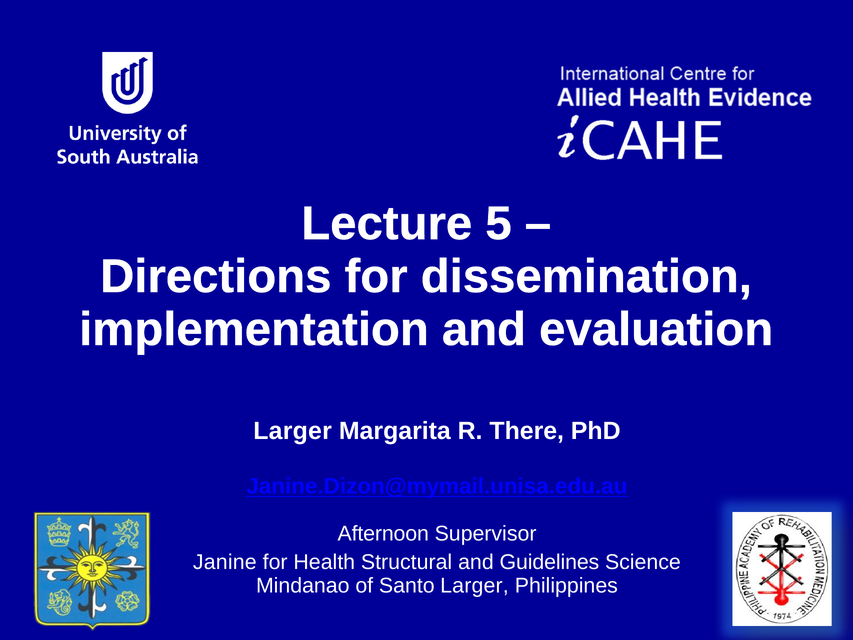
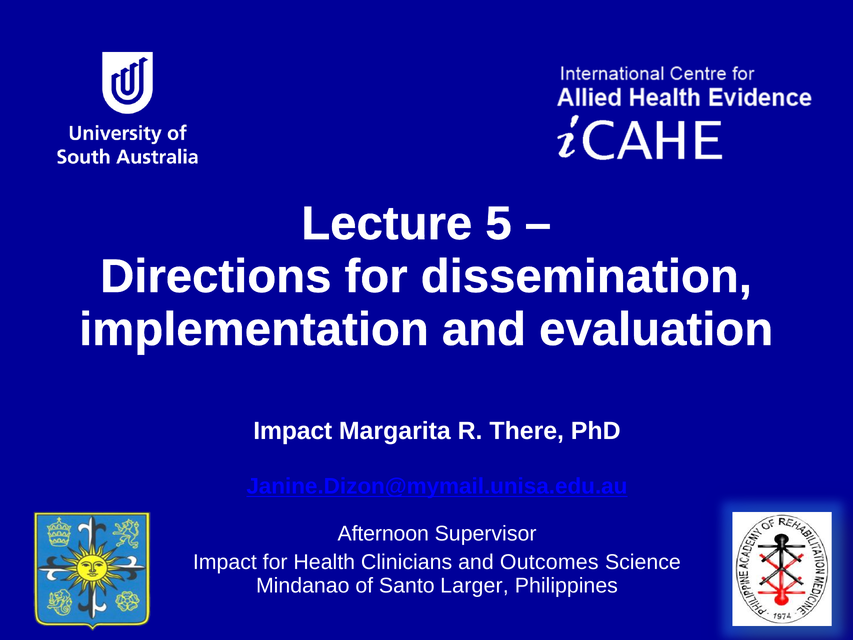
Larger at (293, 431): Larger -> Impact
Janine at (225, 562): Janine -> Impact
Structural: Structural -> Clinicians
Guidelines: Guidelines -> Outcomes
